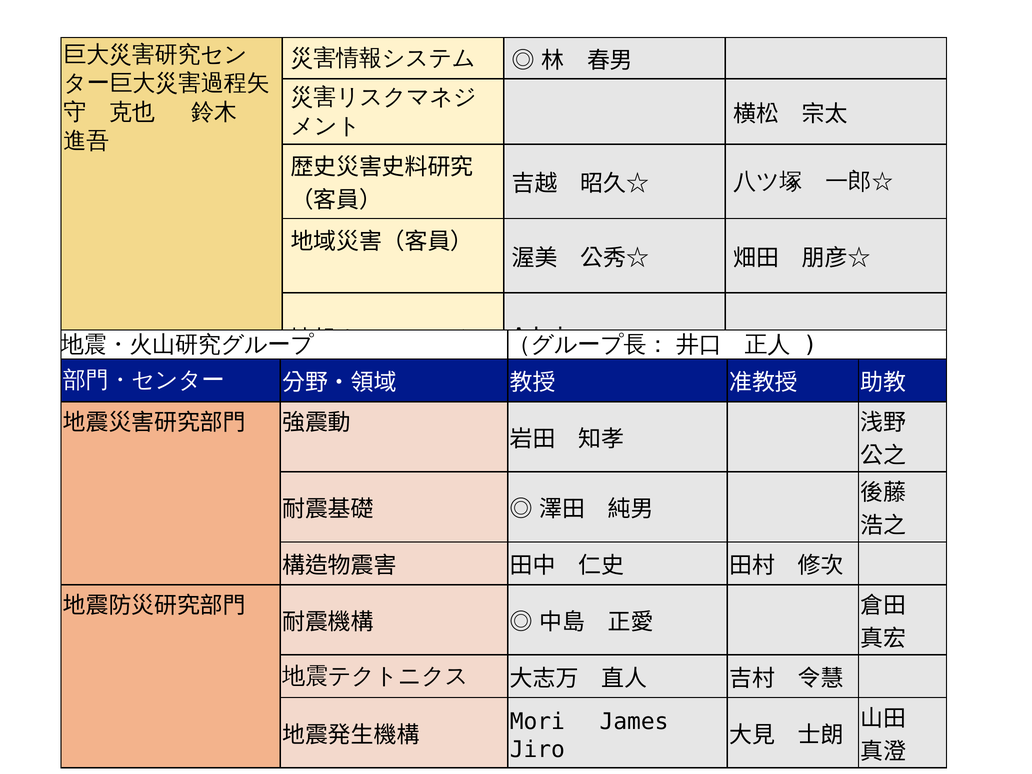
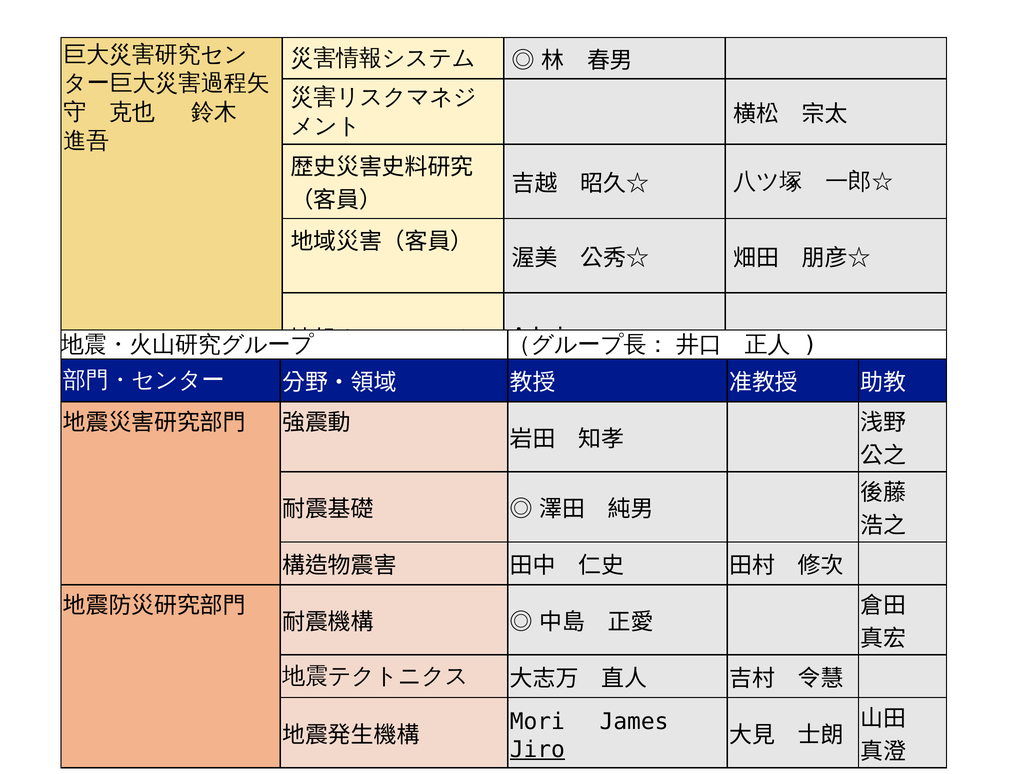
Jiro underline: none -> present
